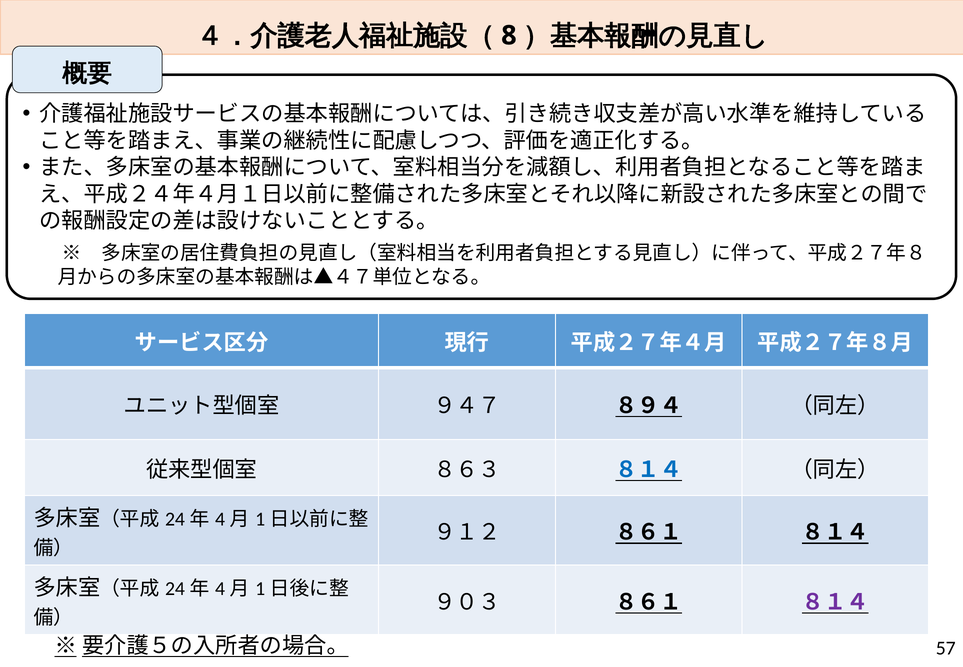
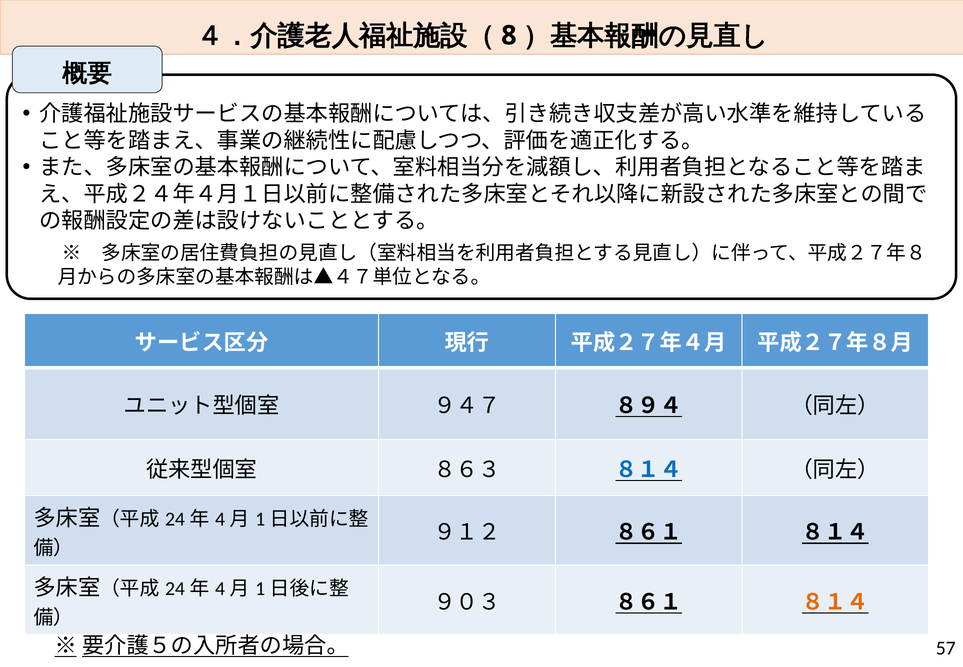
８１４ at (835, 602) colour: purple -> orange
